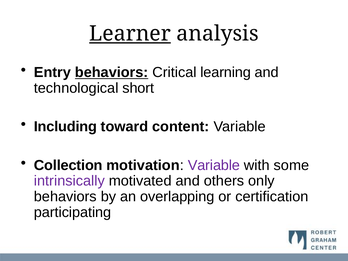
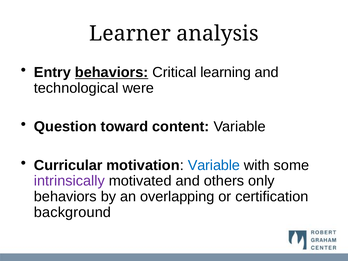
Learner underline: present -> none
short: short -> were
Including: Including -> Question
Collection: Collection -> Curricular
Variable at (214, 165) colour: purple -> blue
participating: participating -> background
